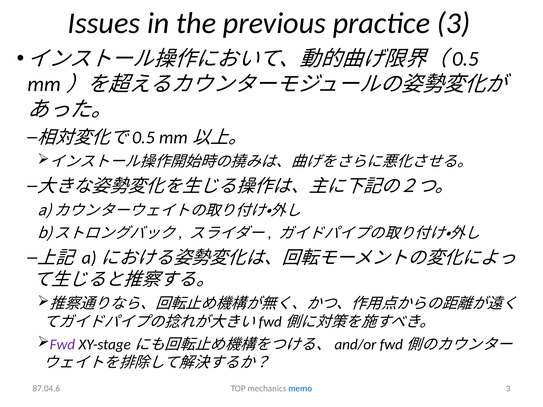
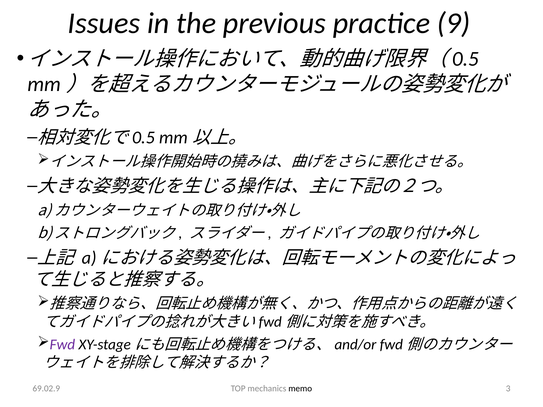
practice 3: 3 -> 9
memo colour: blue -> black
87.04.6: 87.04.6 -> 69.02.9
